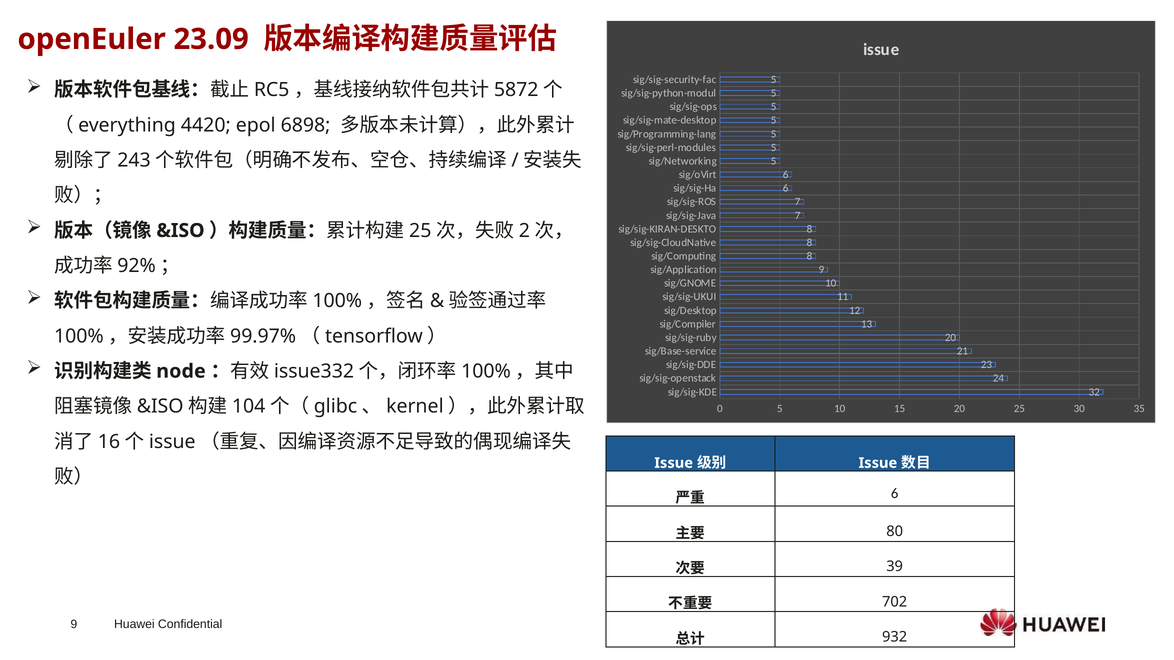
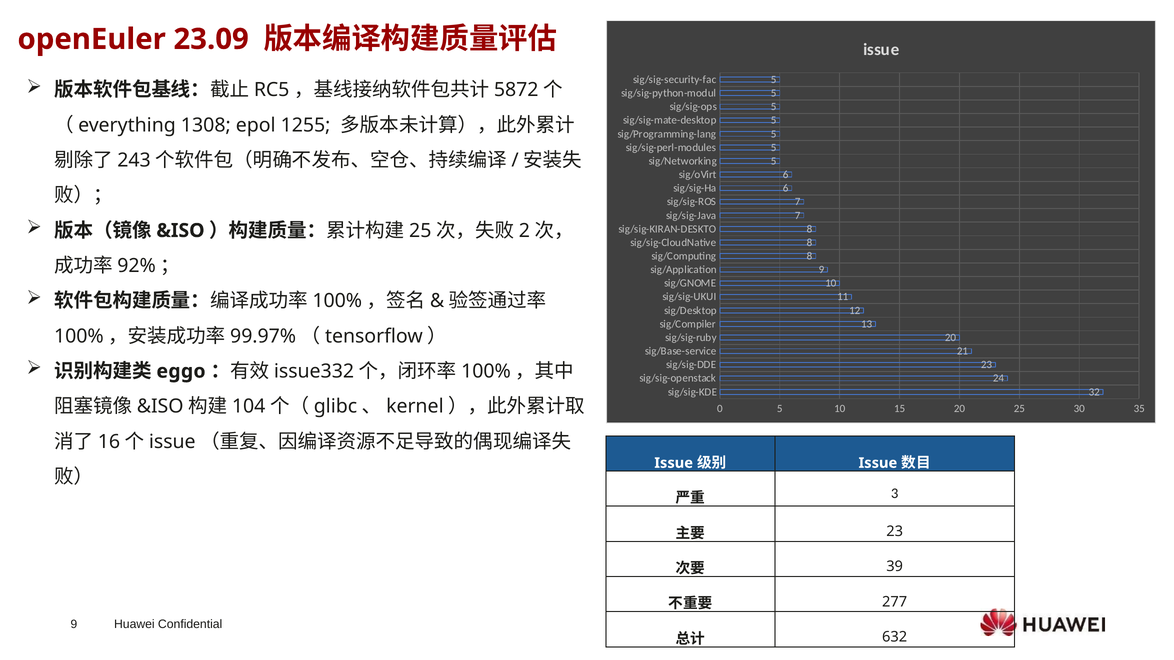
4420: 4420 -> 1308
6898: 6898 -> 1255
node: node -> eggo
6 at (895, 494): 6 -> 3
80 at (895, 532): 80 -> 23
702: 702 -> 277
932: 932 -> 632
